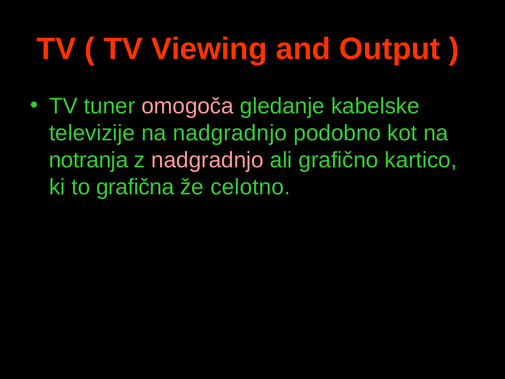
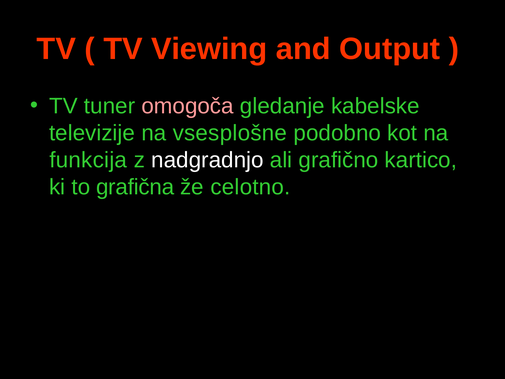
na nadgradnjo: nadgradnjo -> vsesplošne
notranja: notranja -> funkcija
nadgradnjo at (207, 160) colour: pink -> white
